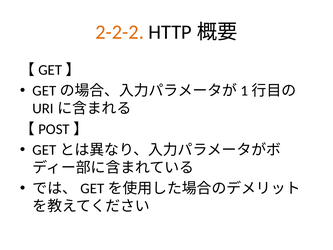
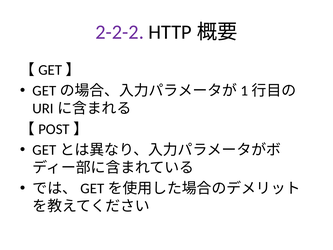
2-2-2 colour: orange -> purple
